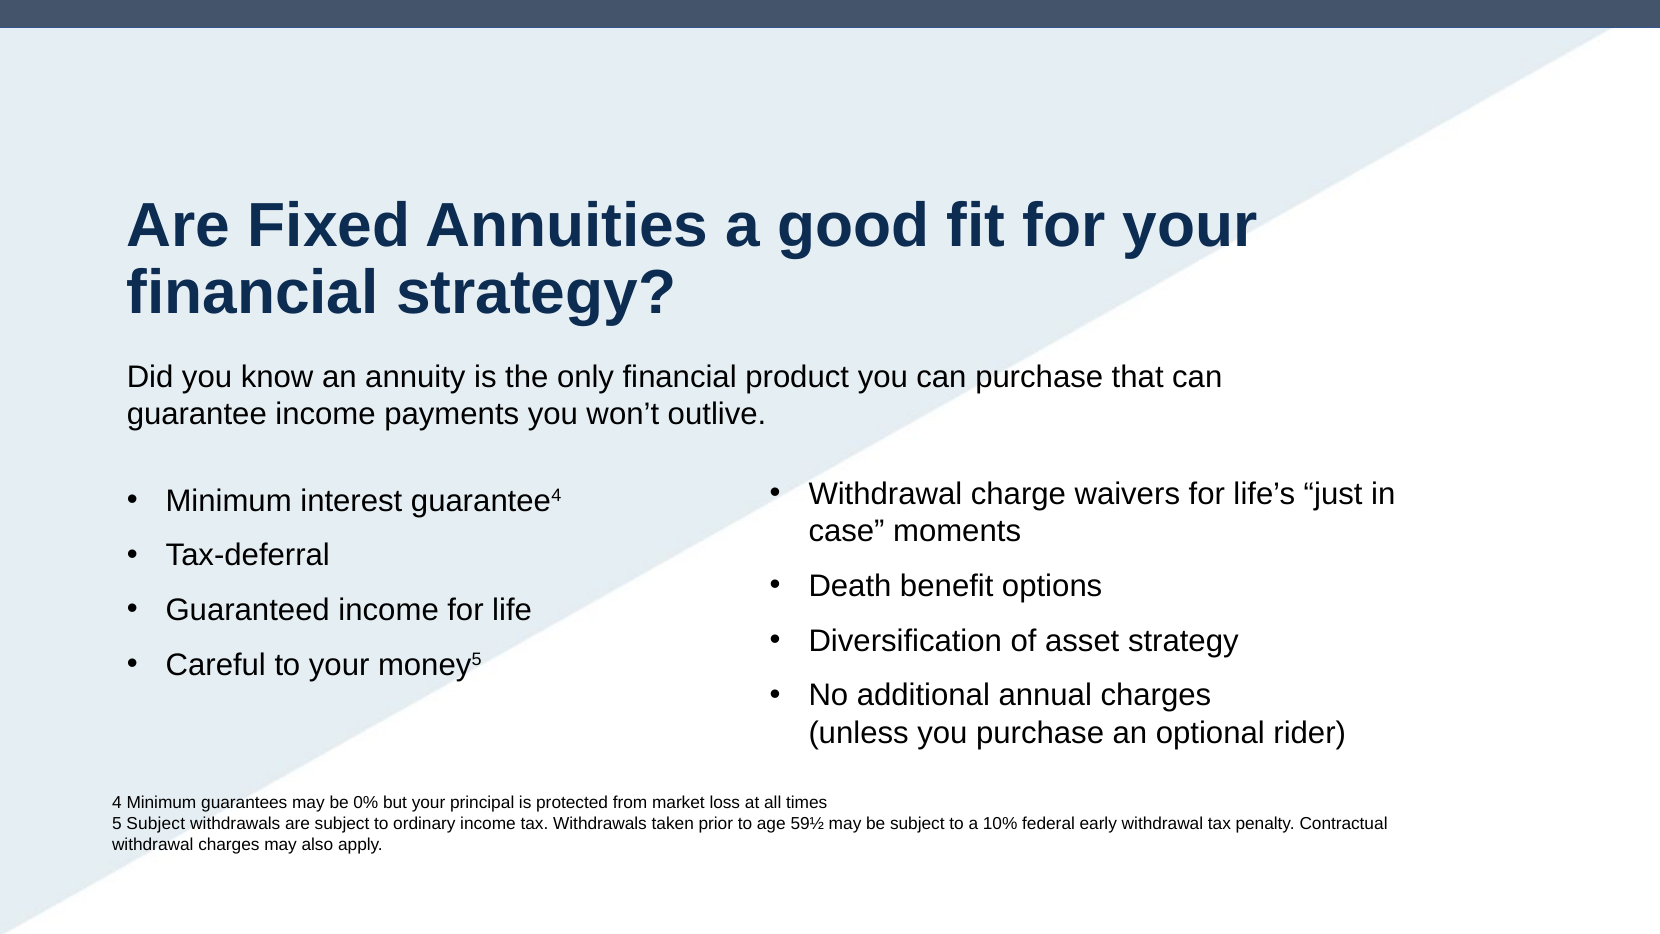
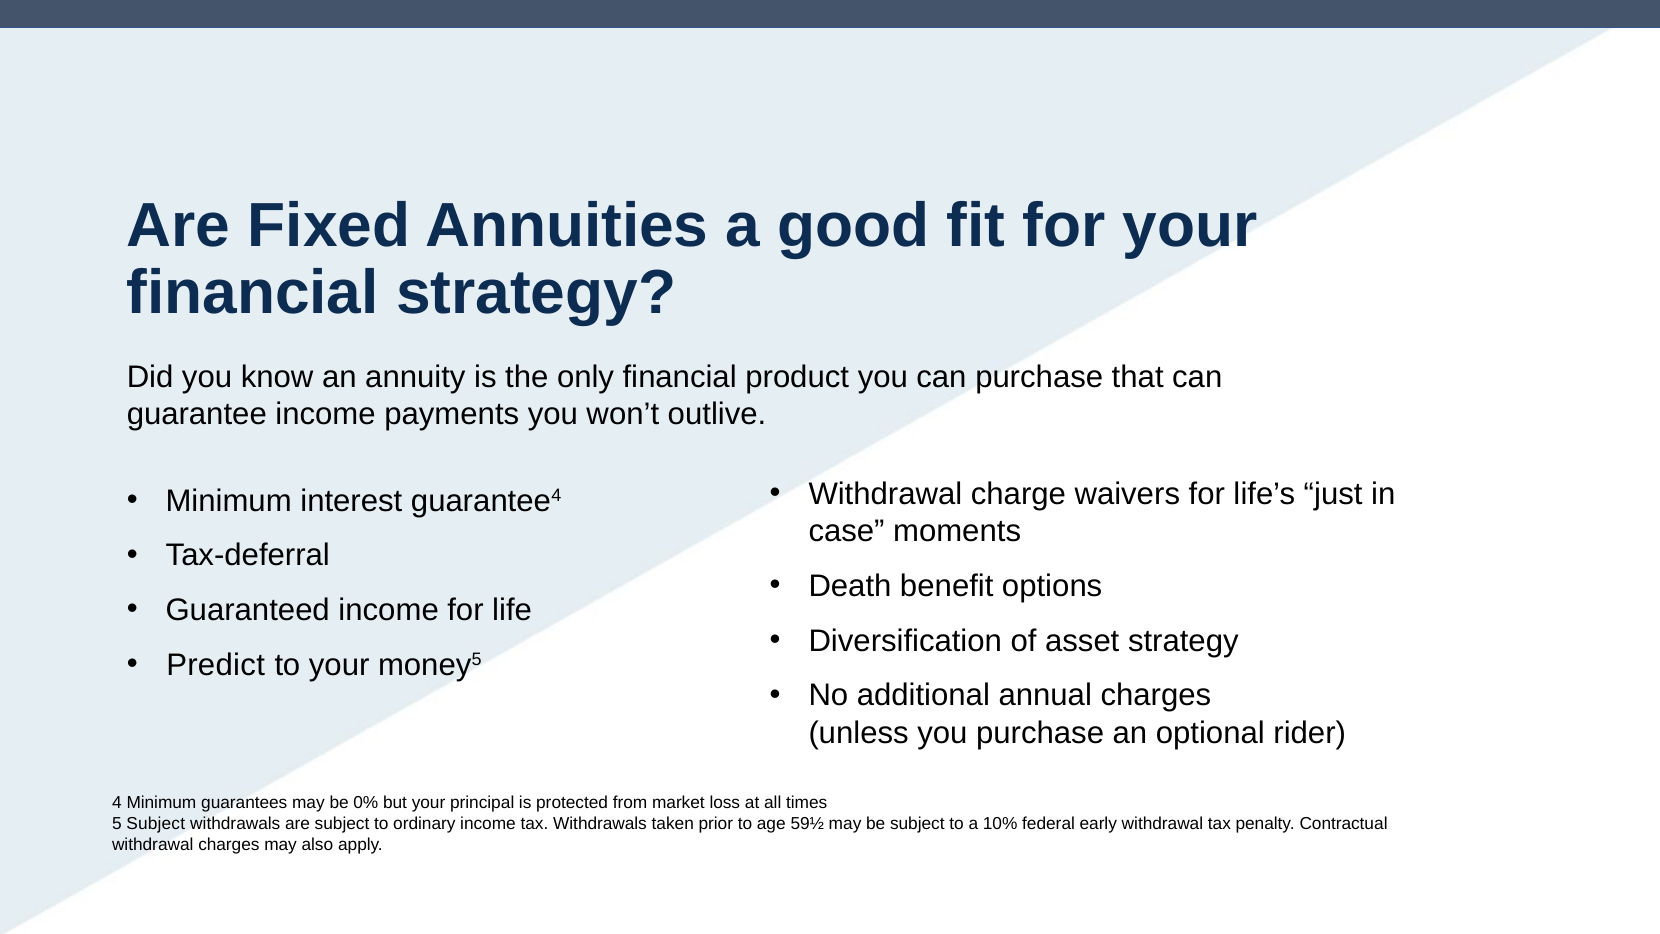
Careful: Careful -> Predict
